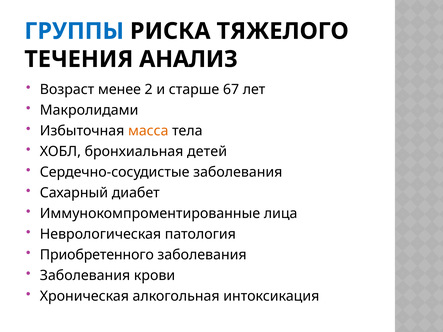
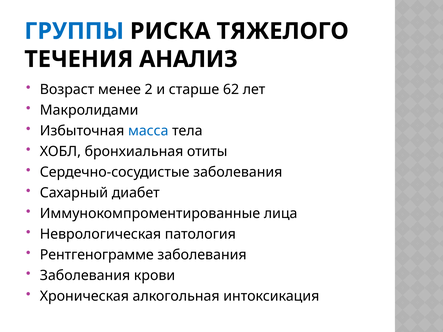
67: 67 -> 62
масса colour: orange -> blue
детей: детей -> отиты
Приобретенного: Приобретенного -> Рентгенограмме
